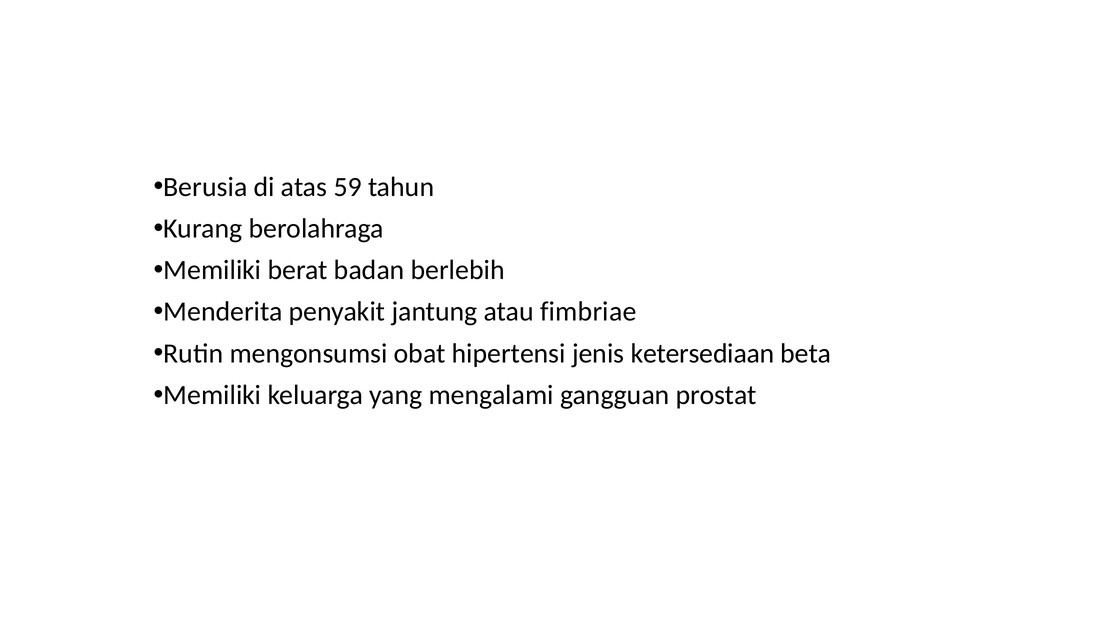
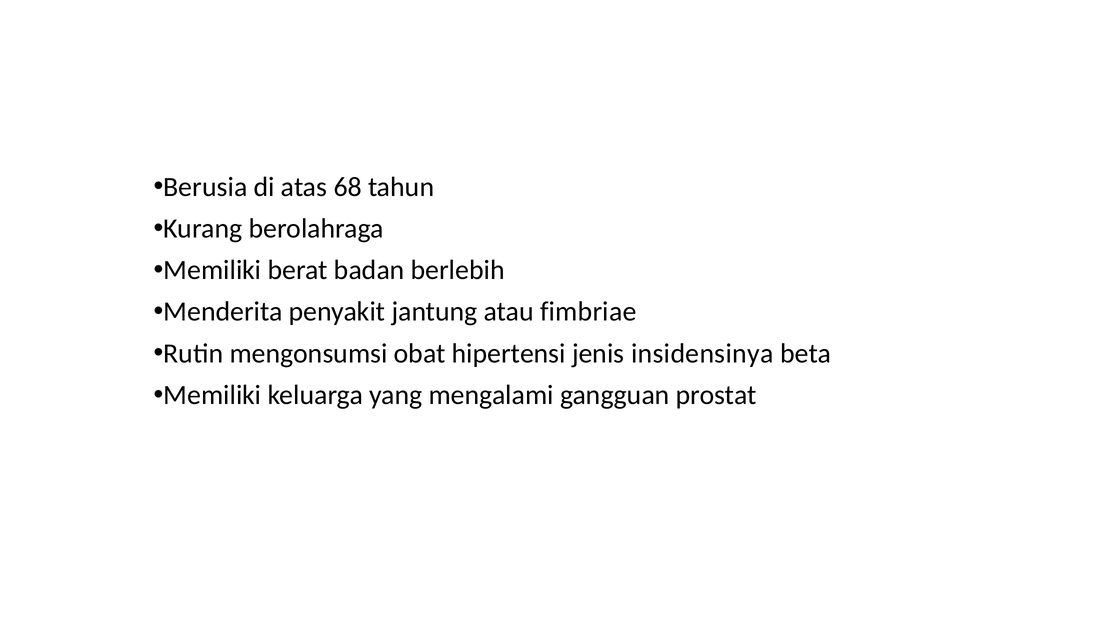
59: 59 -> 68
ketersediaan: ketersediaan -> insidensinya
